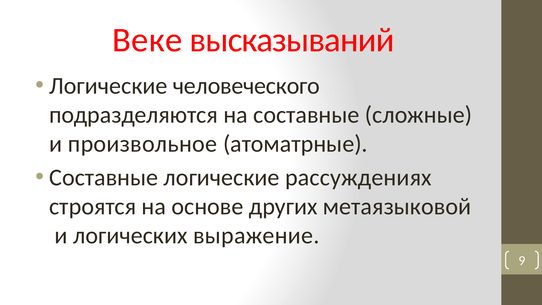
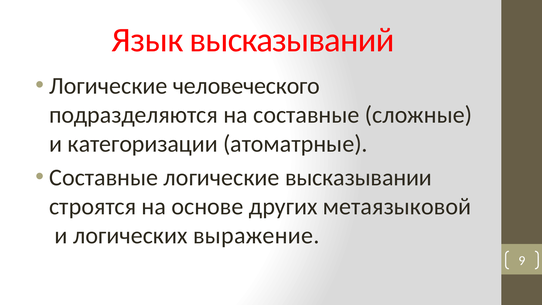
Веке: Веке -> Язык
произвольное: произвольное -> категоризации
рассуждениях: рассуждениях -> высказывании
